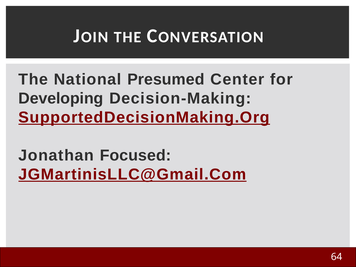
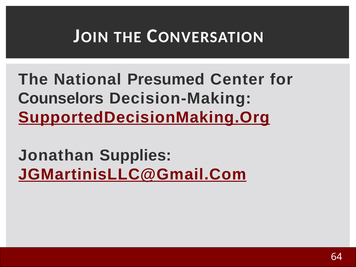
Developing: Developing -> Counselors
Focused: Focused -> Supplies
